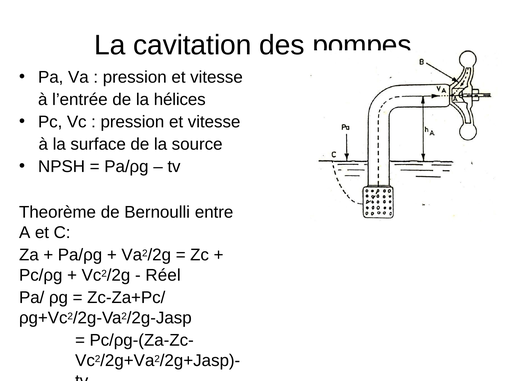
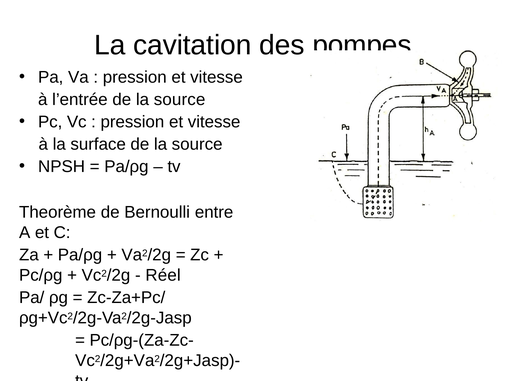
l’entrée de la hélices: hélices -> source
